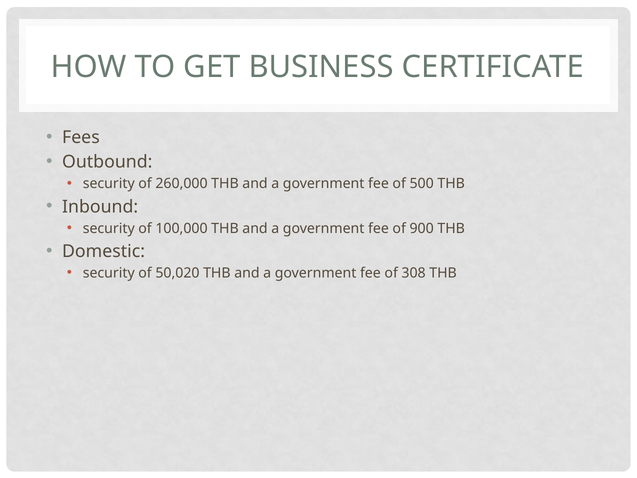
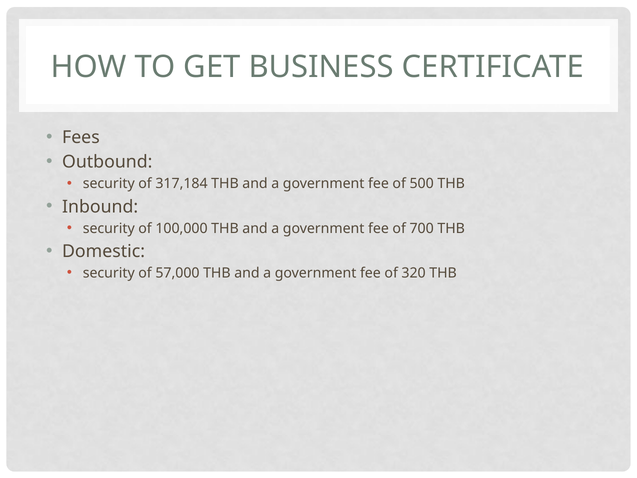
260,000: 260,000 -> 317,184
900: 900 -> 700
50,020: 50,020 -> 57,000
308: 308 -> 320
